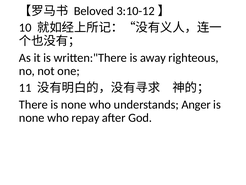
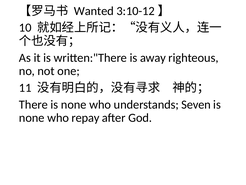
Beloved: Beloved -> Wanted
Anger: Anger -> Seven
